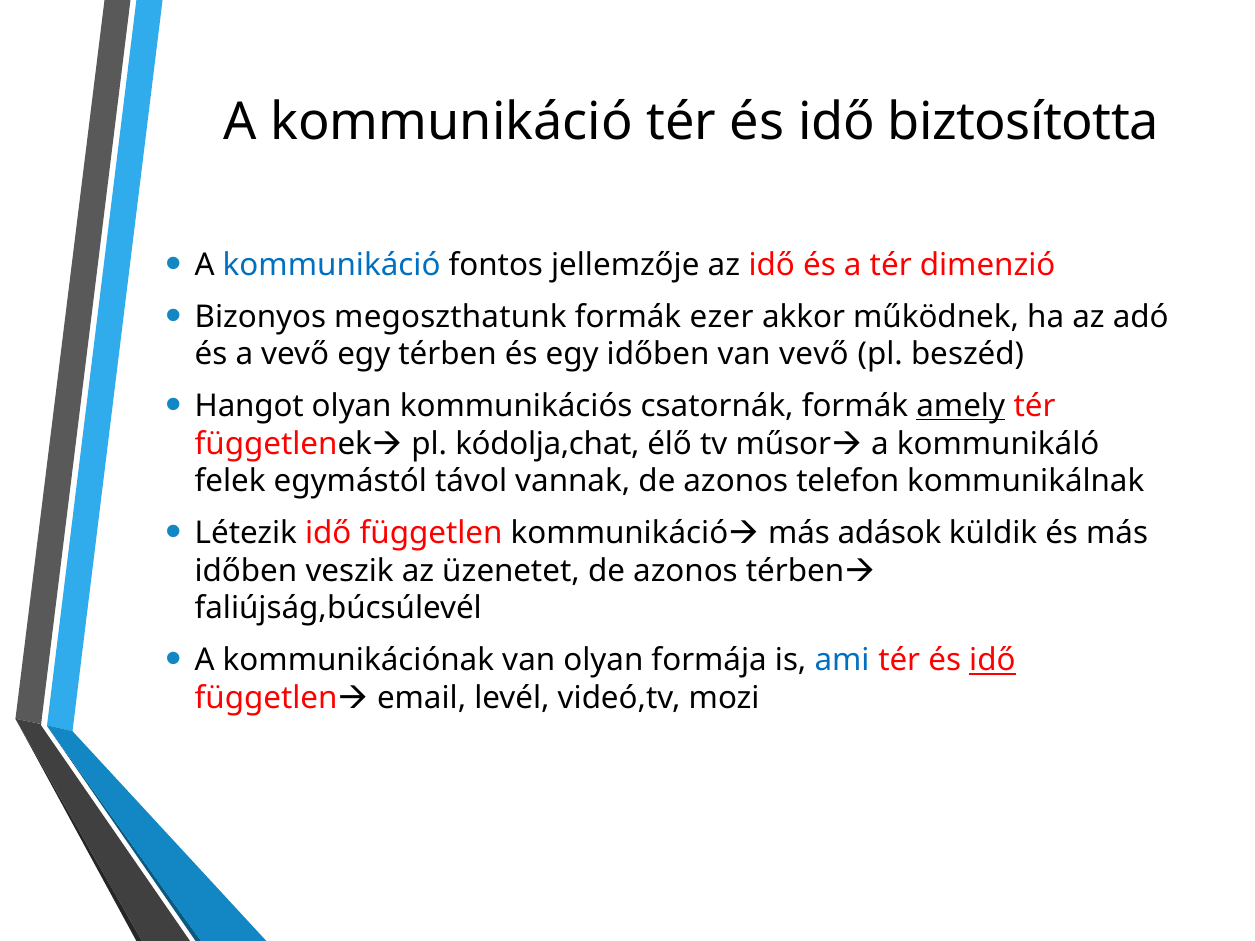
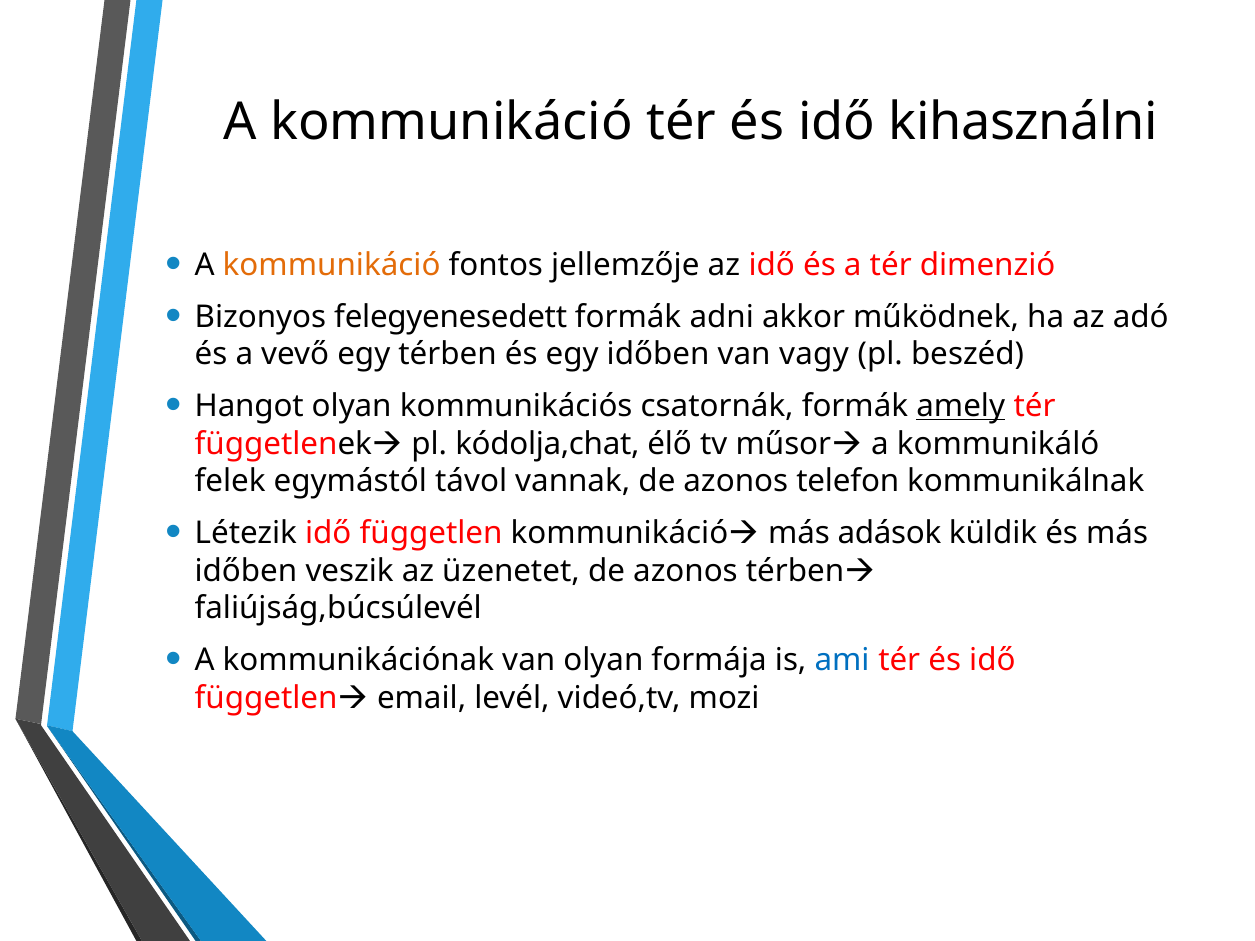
biztosította: biztosította -> kihasználni
kommunikáció at (332, 265) colour: blue -> orange
megoszthatunk: megoszthatunk -> felegyenesedett
ezer: ezer -> adni
van vevő: vevő -> vagy
idő at (992, 660) underline: present -> none
